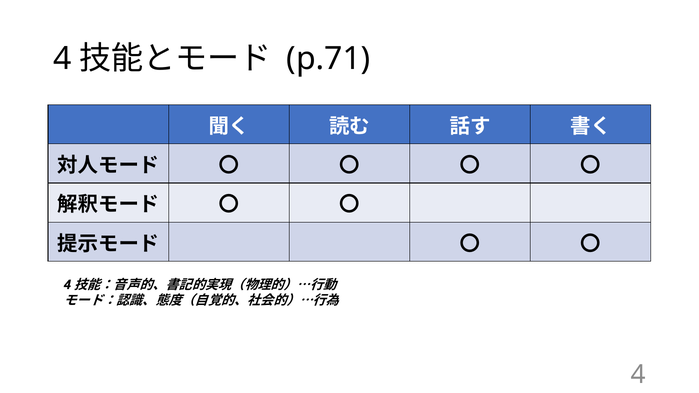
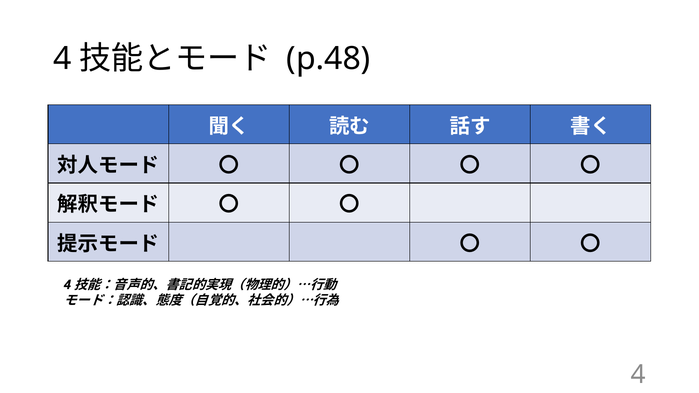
p.71: p.71 -> p.48
